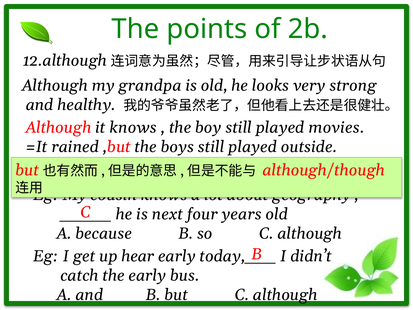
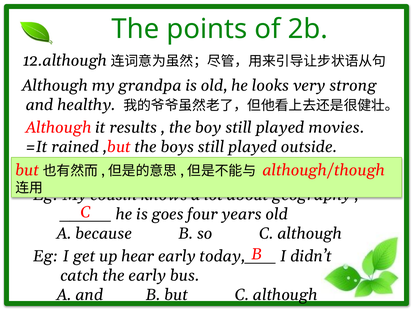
it knows: knows -> results
next: next -> goes
